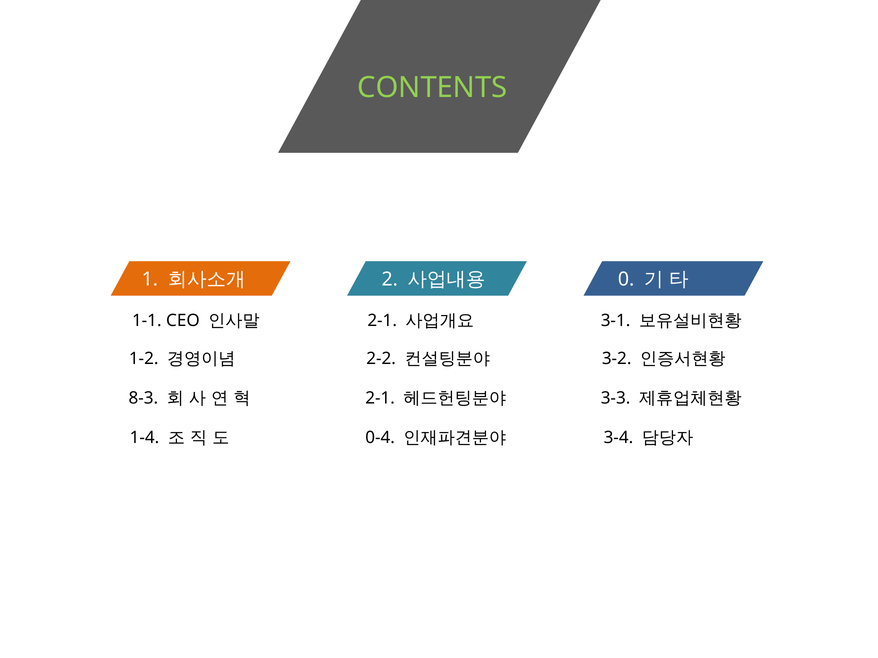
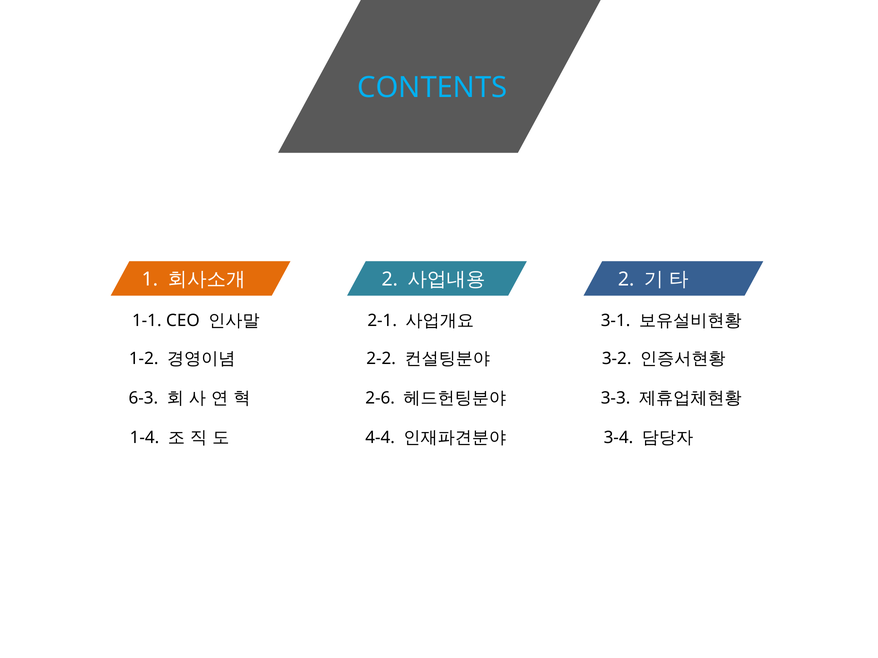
CONTENTS colour: light green -> light blue
0 at (626, 280): 0 -> 2
8-3: 8-3 -> 6-3
2-1 at (380, 398): 2-1 -> 2-6
0-4: 0-4 -> 4-4
